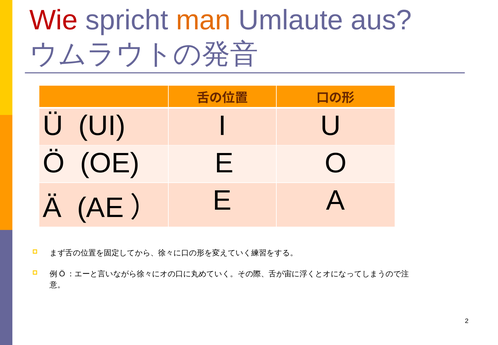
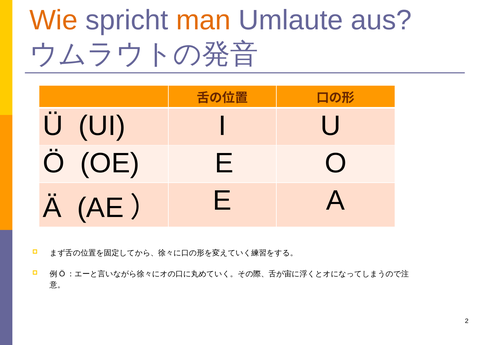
Wie colour: red -> orange
